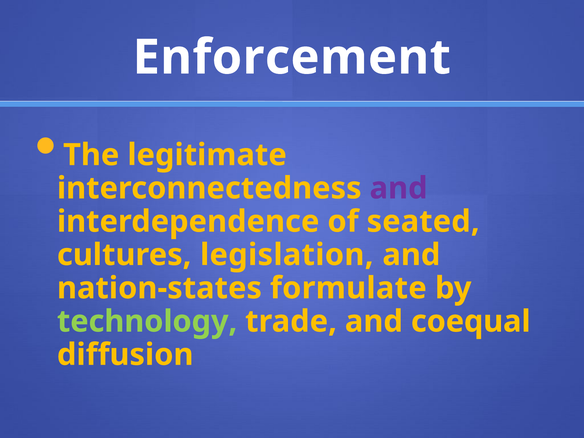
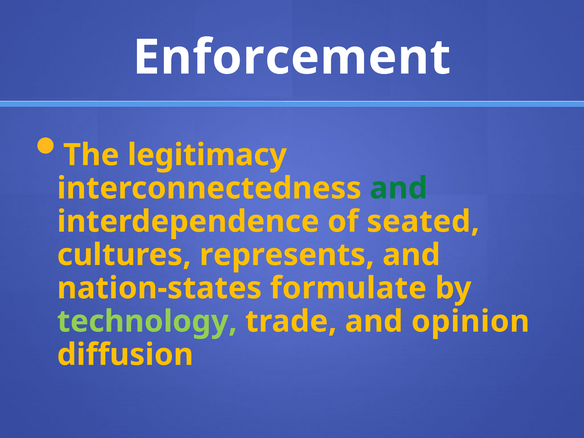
legitimate: legitimate -> legitimacy
and at (399, 188) colour: purple -> green
legislation: legislation -> represents
coequal: coequal -> opinion
